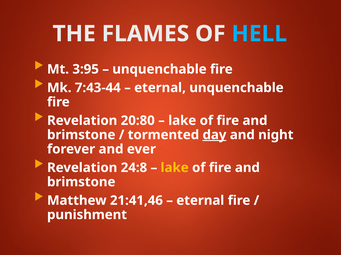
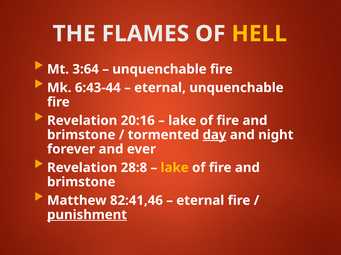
HELL colour: light blue -> yellow
3:95: 3:95 -> 3:64
7:43-44: 7:43-44 -> 6:43-44
20:80: 20:80 -> 20:16
24:8: 24:8 -> 28:8
21:41,46: 21:41,46 -> 82:41,46
punishment underline: none -> present
